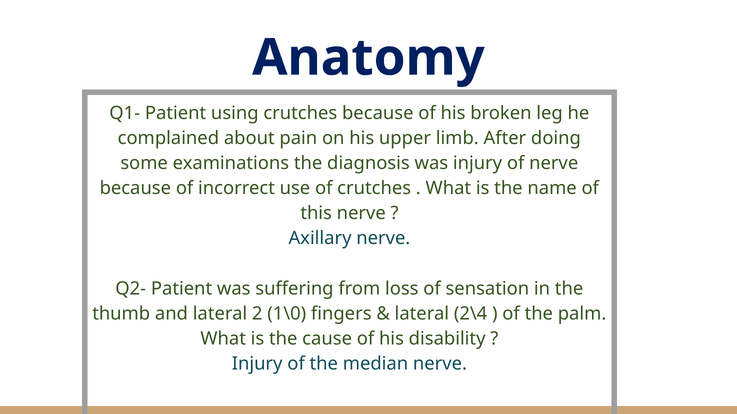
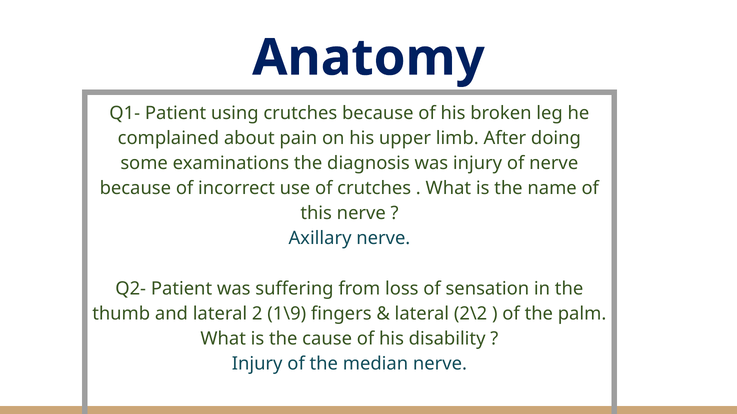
1\0: 1\0 -> 1\9
2\4: 2\4 -> 2\2
